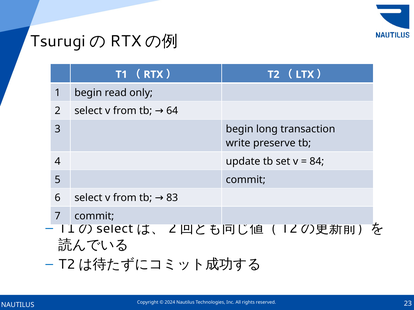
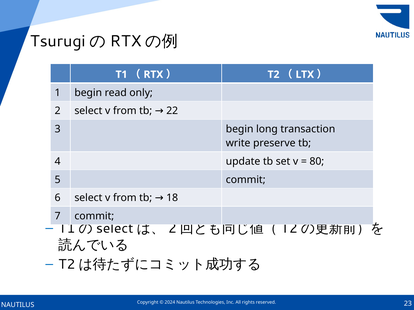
64: 64 -> 22
84: 84 -> 80
83: 83 -> 18
